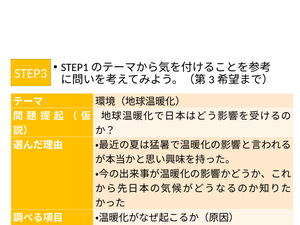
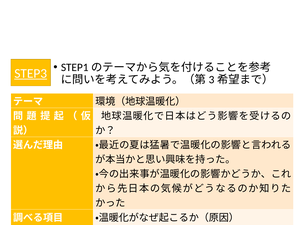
STEP3 underline: none -> present
